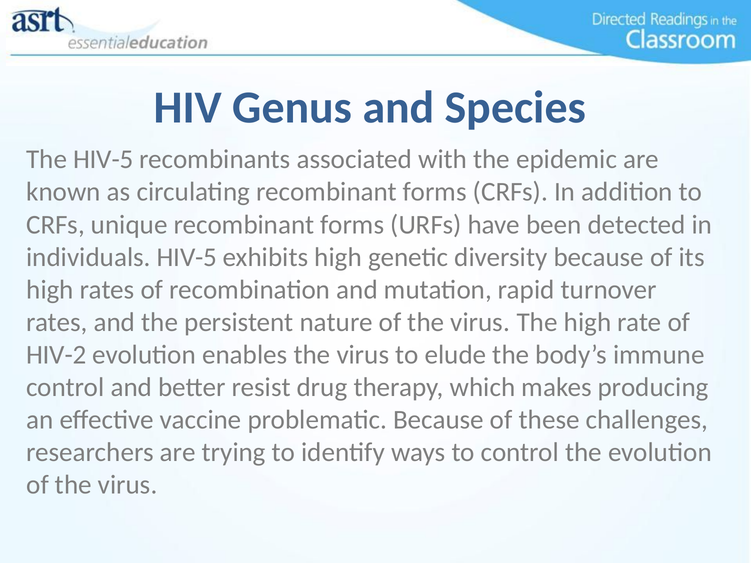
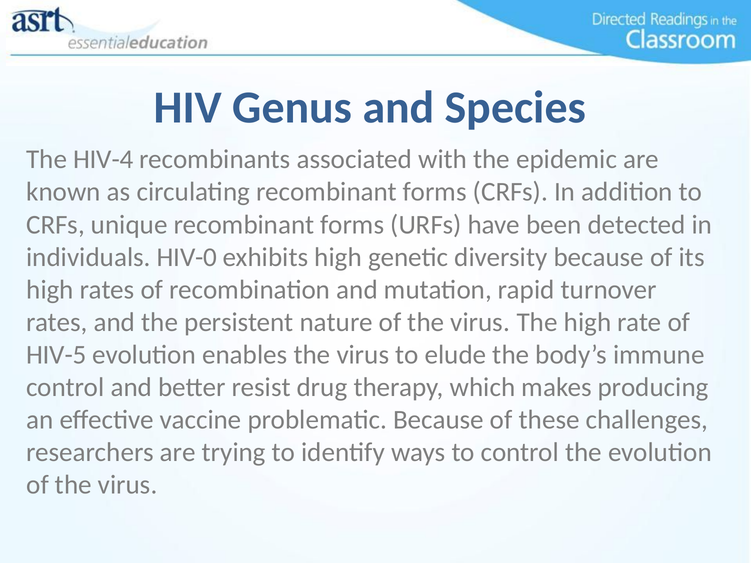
The HIV-5: HIV-5 -> HIV-4
individuals HIV-5: HIV-5 -> HIV-0
HIV-2: HIV-2 -> HIV-5
